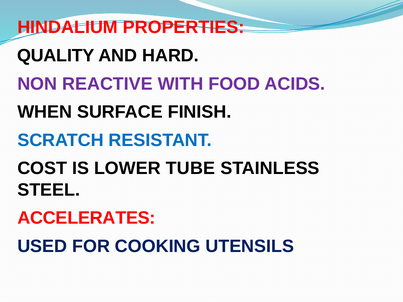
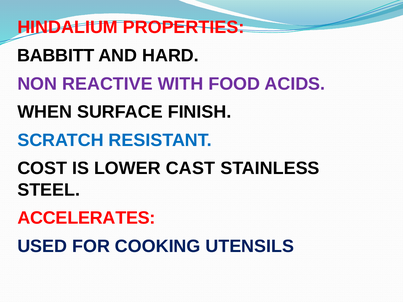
QUALITY: QUALITY -> BABBITT
TUBE: TUBE -> CAST
